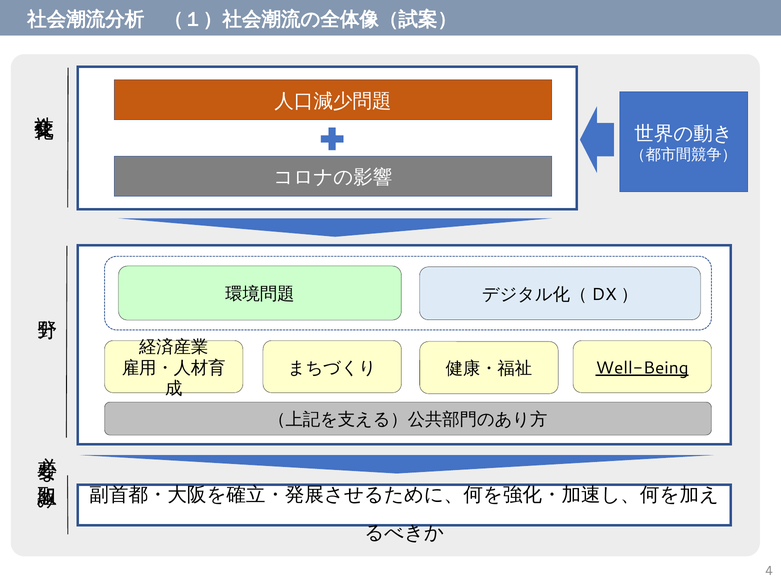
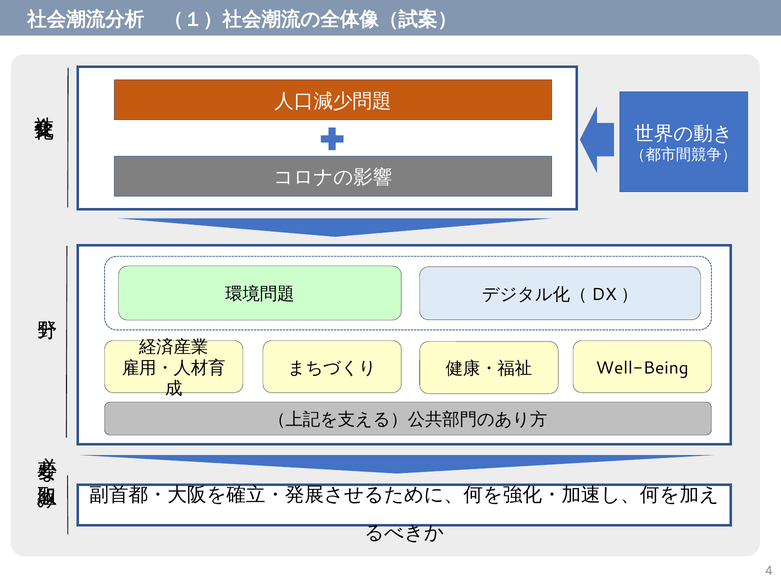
Well-Being underline: present -> none
